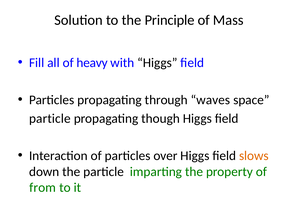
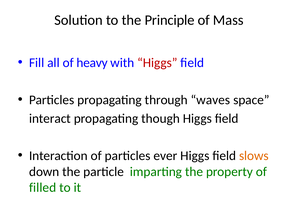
Higgs at (157, 63) colour: black -> red
particle at (50, 118): particle -> interact
over: over -> ever
from: from -> filled
